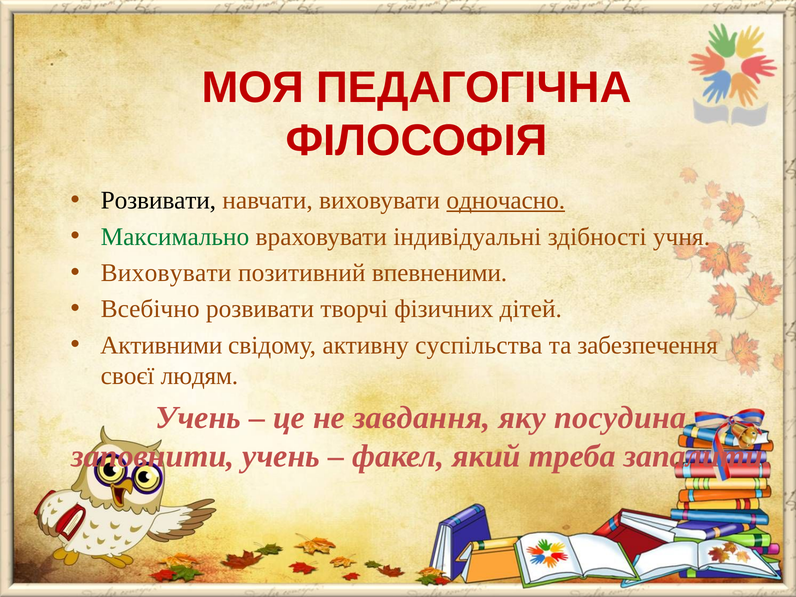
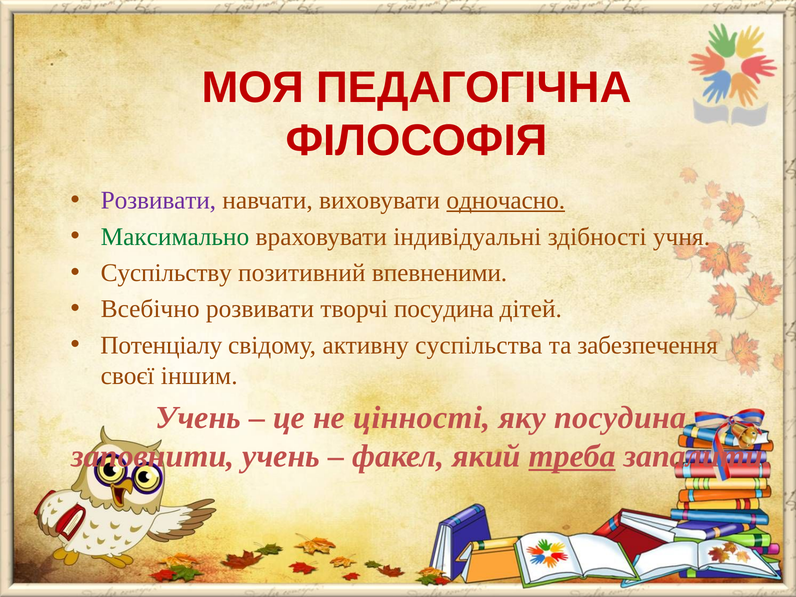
Розвивати at (158, 200) colour: black -> purple
Виховувати at (166, 273): Виховувати -> Суспільству
творчі фізичних: фізичних -> посудина
Активними: Активними -> Потенціалу
людям: людям -> іншим
завдання: завдання -> цінності
треба underline: none -> present
